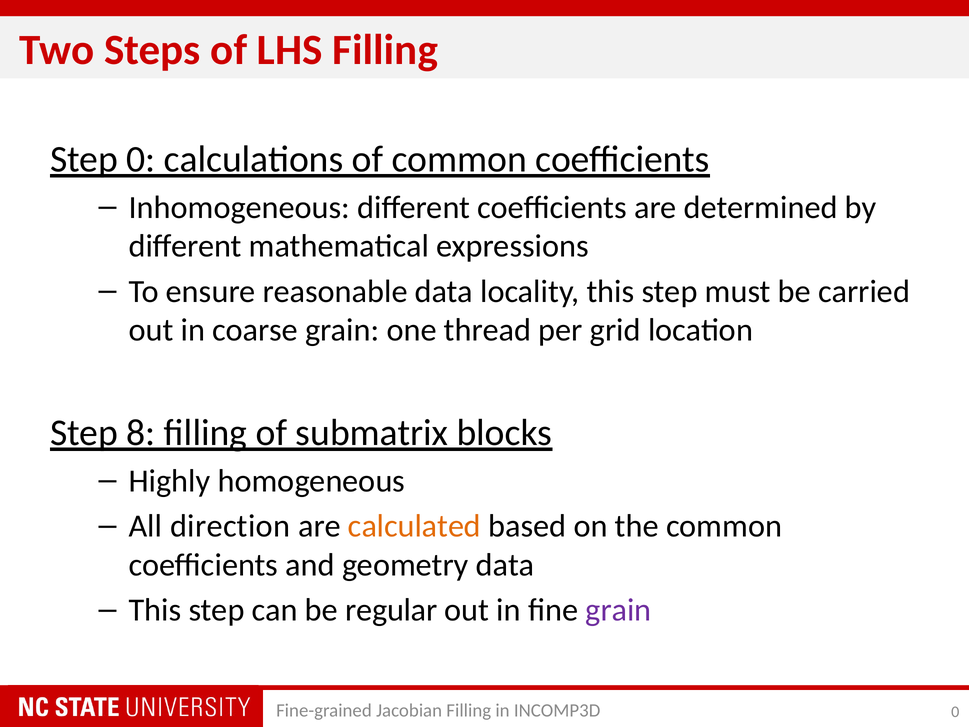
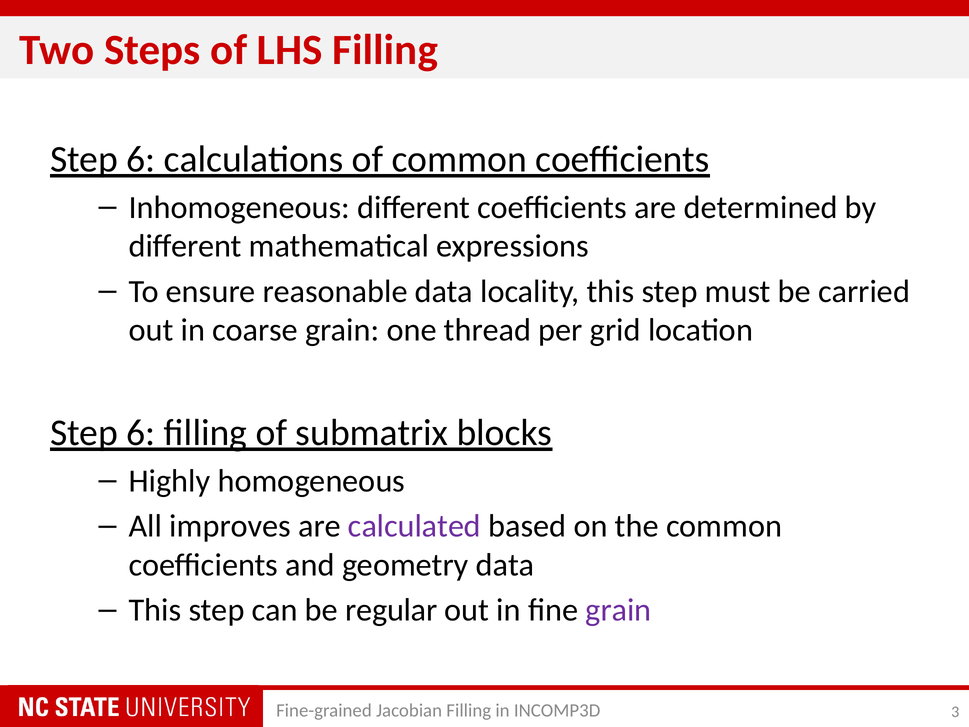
0 at (141, 159): 0 -> 6
8 at (141, 433): 8 -> 6
direction: direction -> improves
calculated colour: orange -> purple
INCOMP3D 0: 0 -> 3
